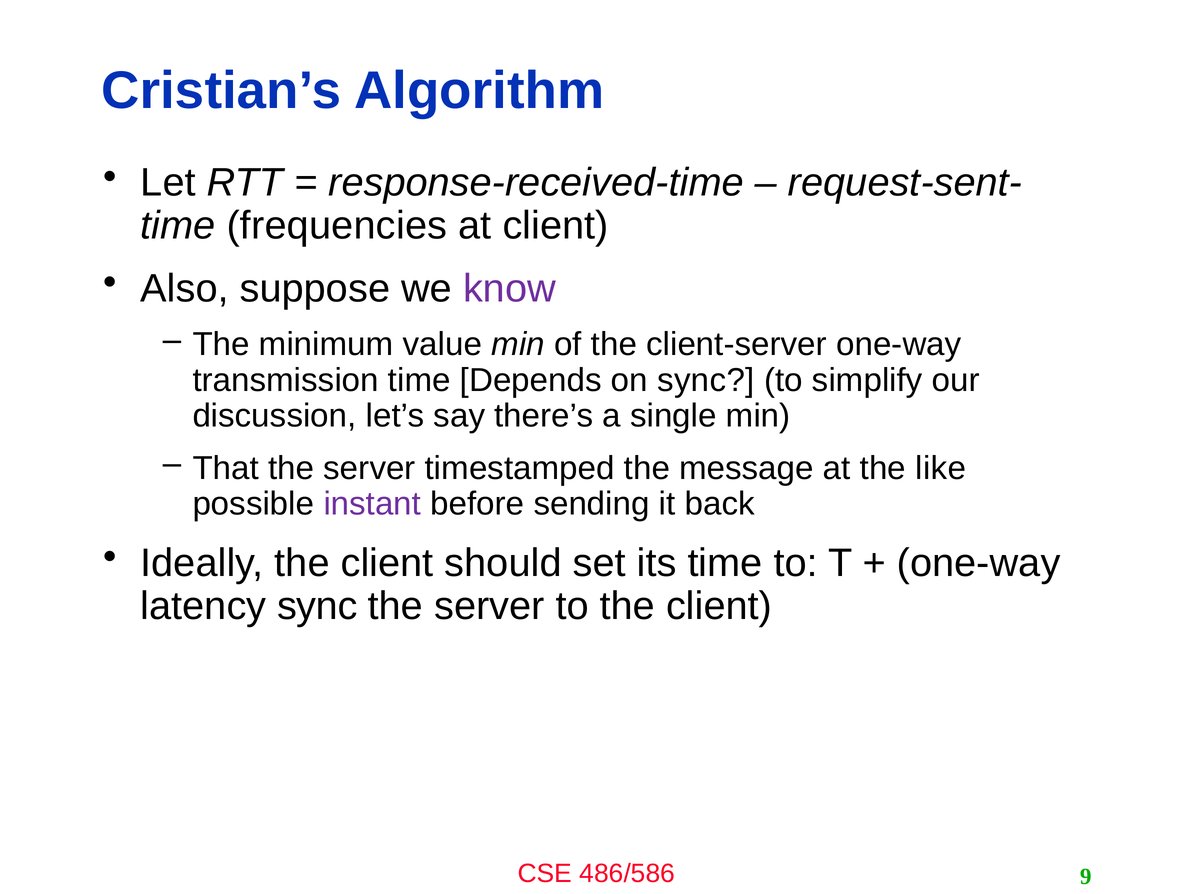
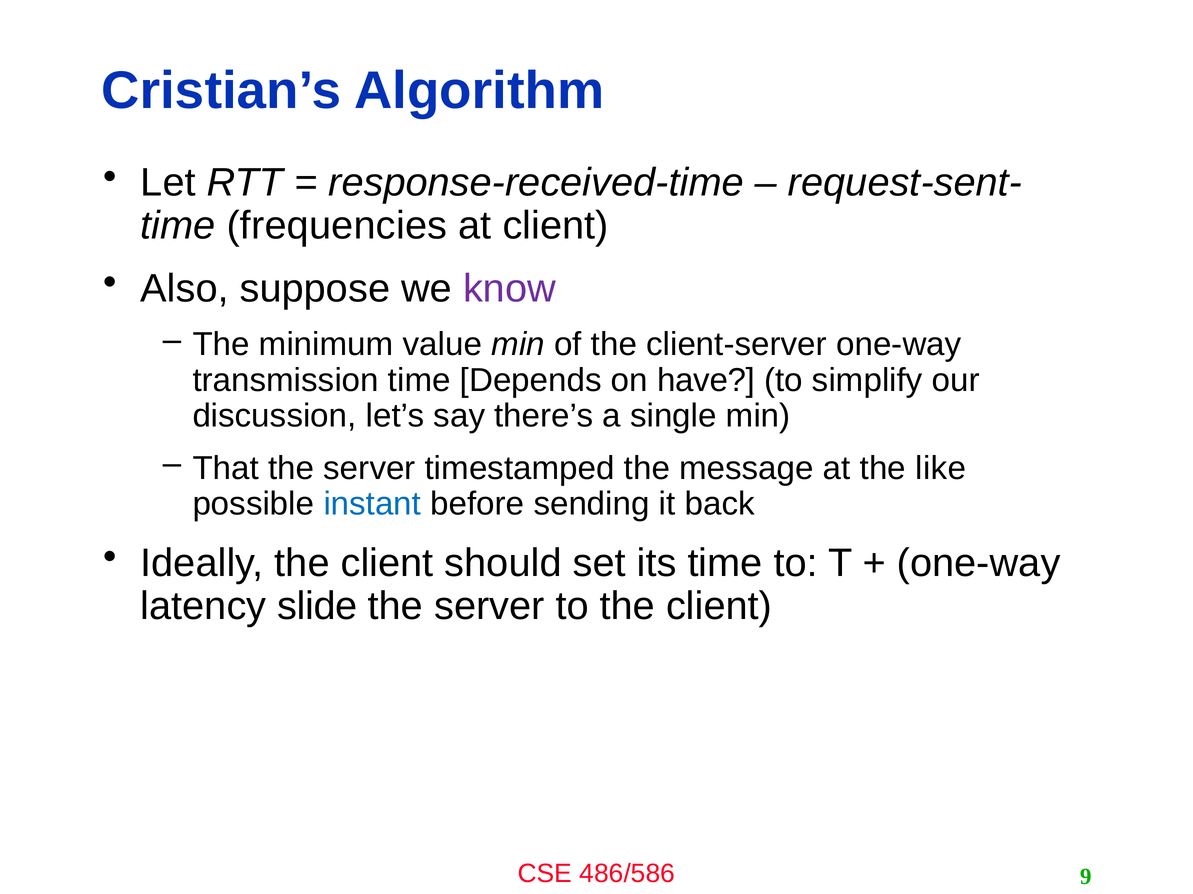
on sync: sync -> have
instant colour: purple -> blue
latency sync: sync -> slide
